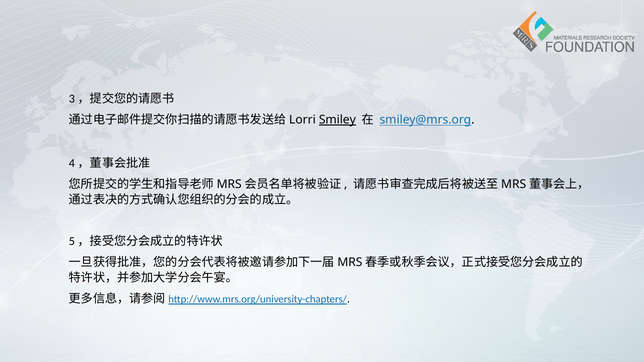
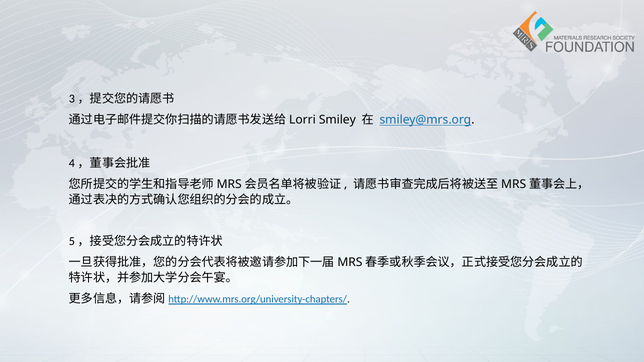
Smiley underline: present -> none
